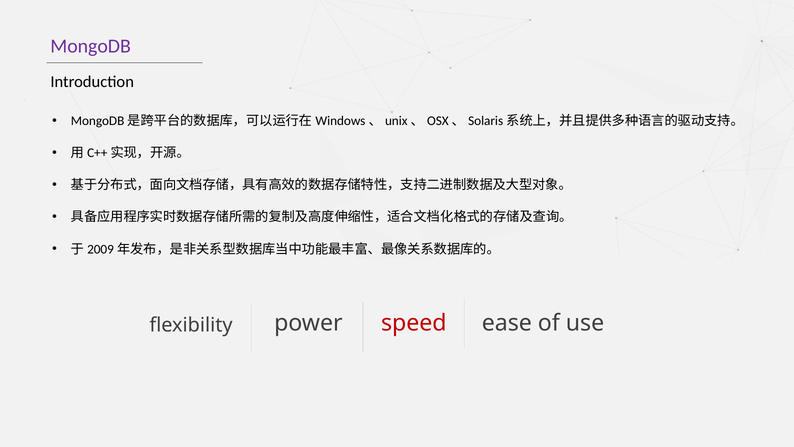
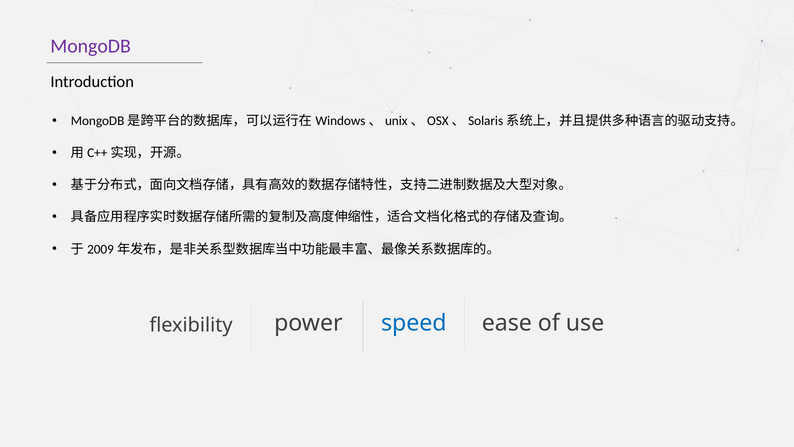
speed colour: red -> blue
